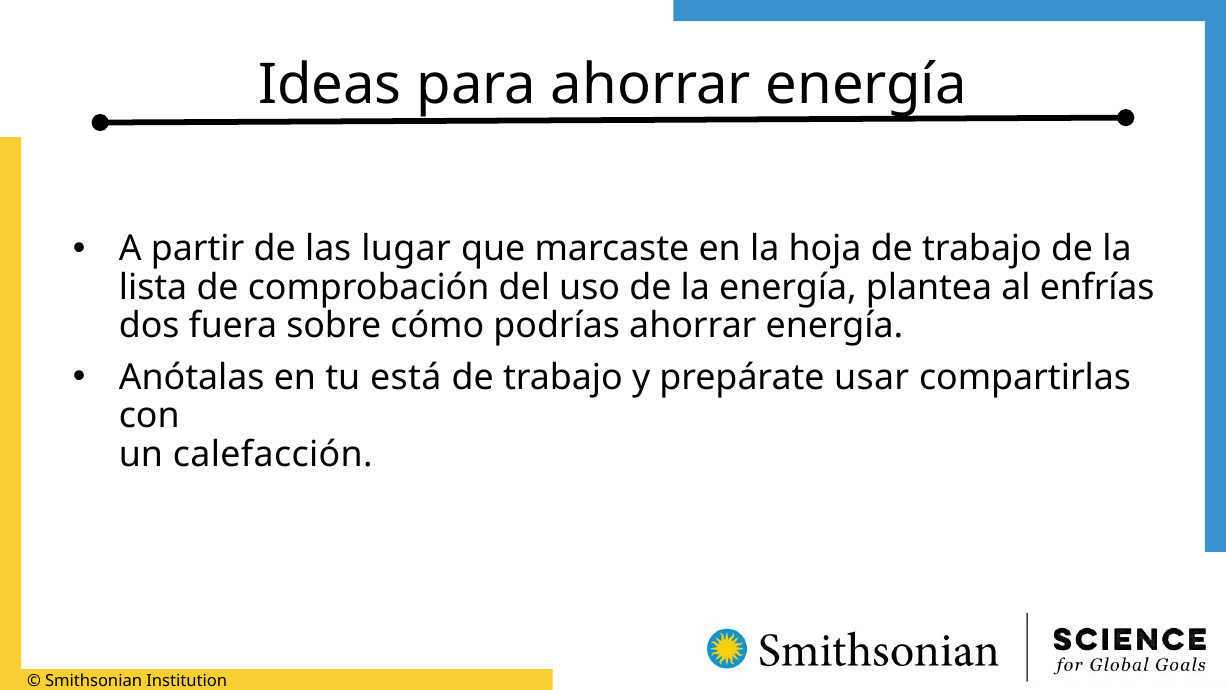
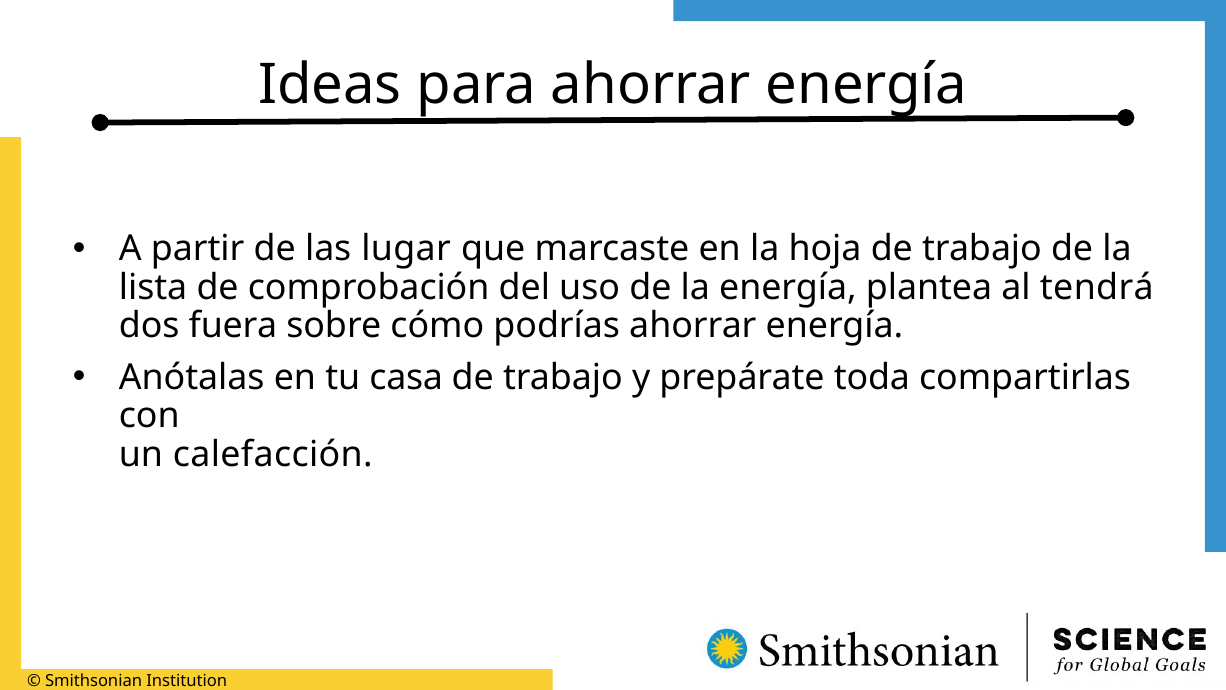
enfrías: enfrías -> tendrá
está: está -> casa
usar: usar -> toda
